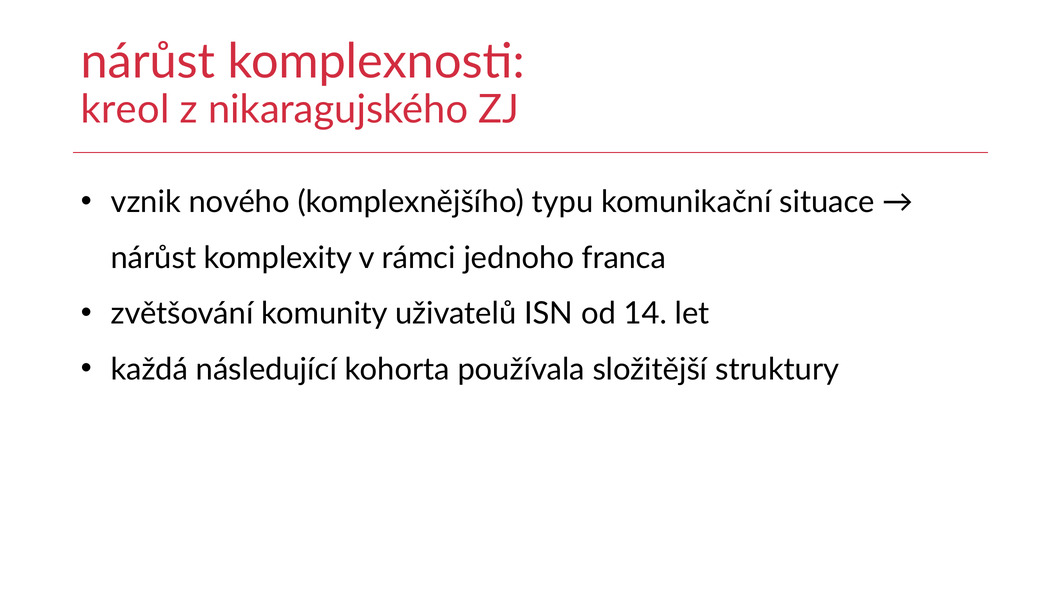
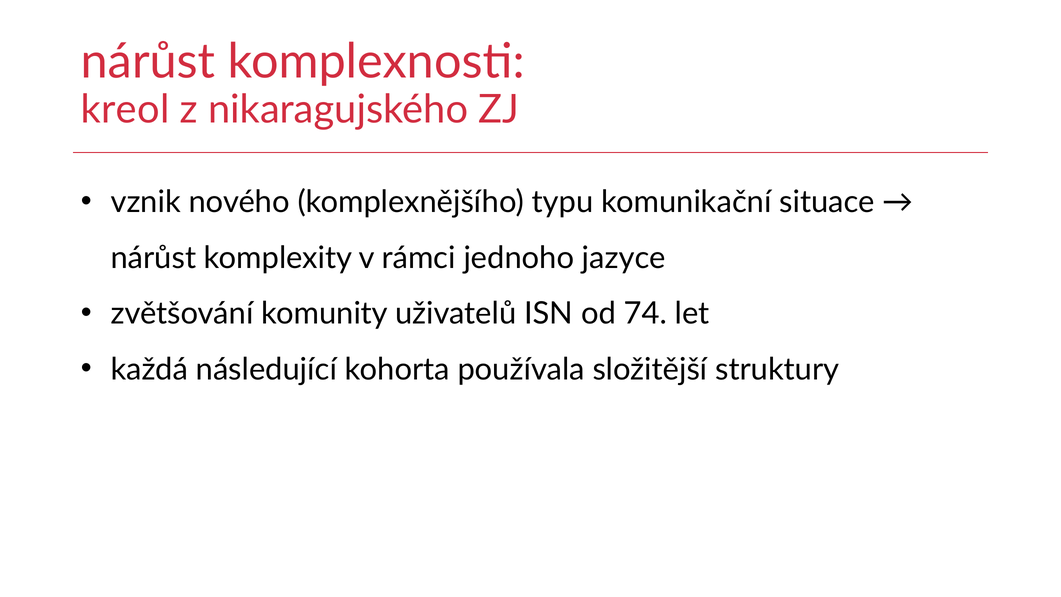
franca: franca -> jazyce
14: 14 -> 74
